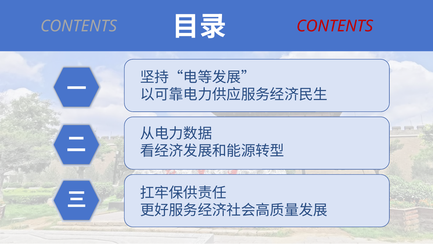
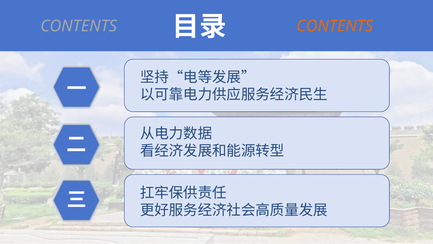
CONTENTS at (335, 26) colour: red -> orange
